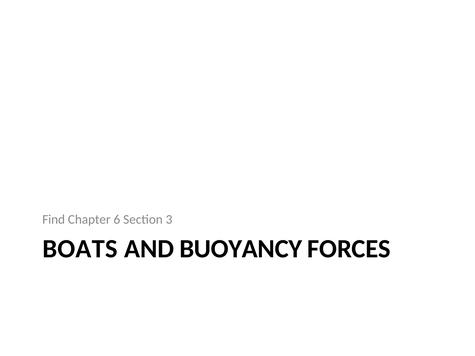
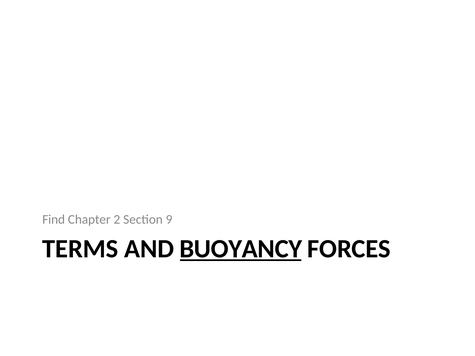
6: 6 -> 2
3: 3 -> 9
BOATS: BOATS -> TERMS
BUOYANCY underline: none -> present
